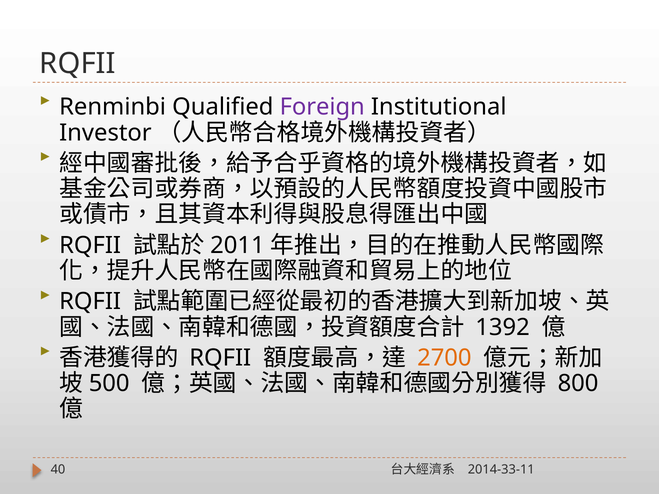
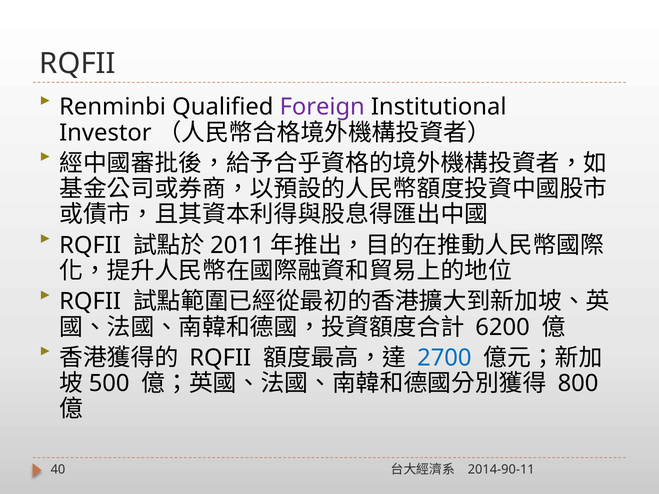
1392: 1392 -> 6200
2700 colour: orange -> blue
2014-33-11: 2014-33-11 -> 2014-90-11
